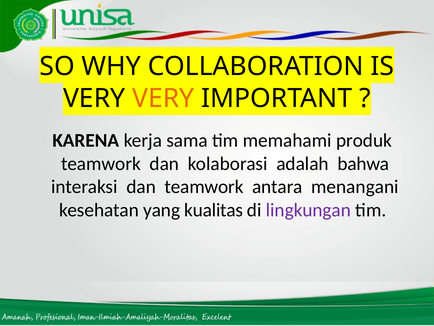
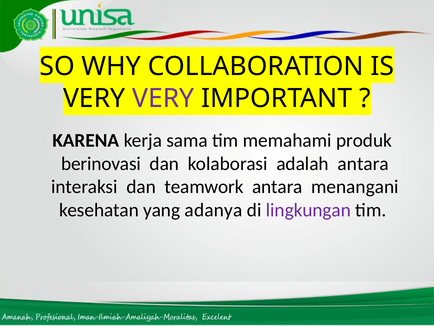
VERY at (163, 98) colour: orange -> purple
teamwork at (101, 163): teamwork -> berinovasi
adalah bahwa: bahwa -> antara
kualitas: kualitas -> adanya
